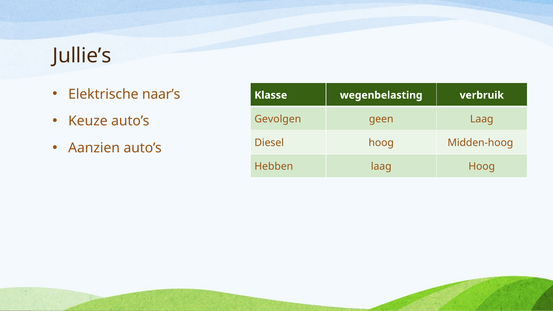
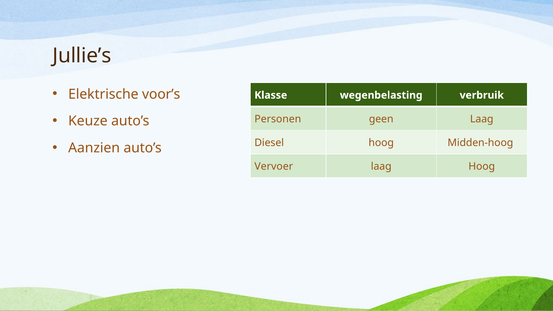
naar’s: naar’s -> voor’s
Gevolgen: Gevolgen -> Personen
Hebben: Hebben -> Vervoer
